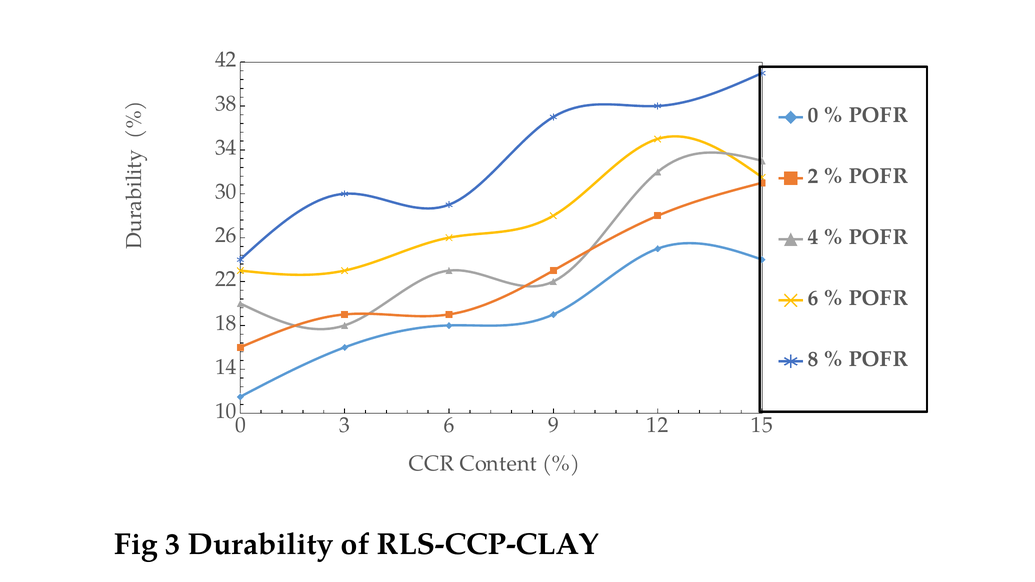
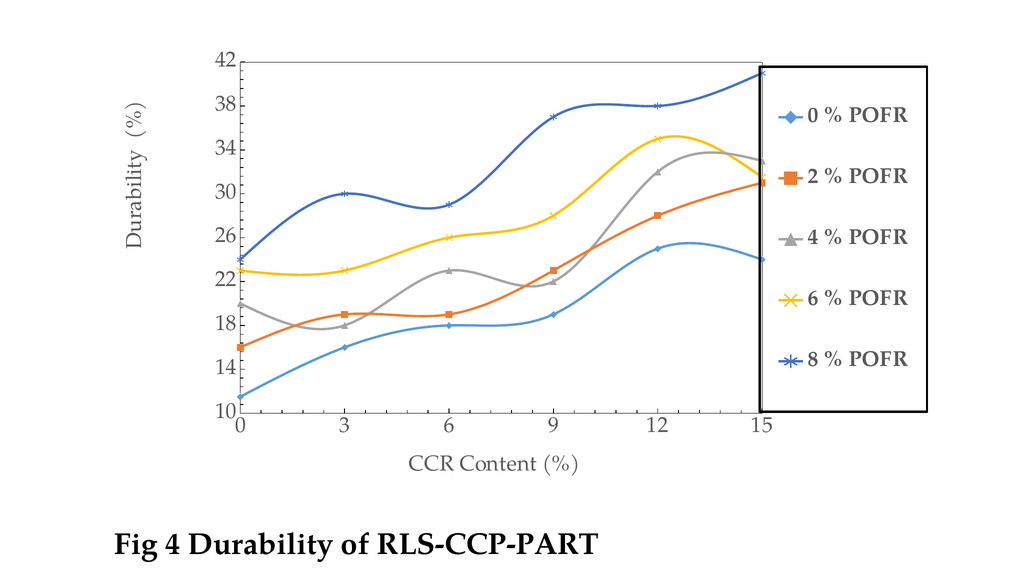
Fig 3: 3 -> 4
RLS-CCP-CLAY: RLS-CCP-CLAY -> RLS-CCP-PART
